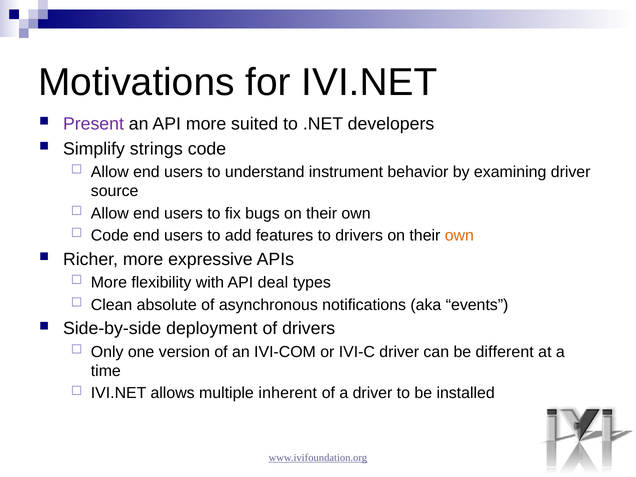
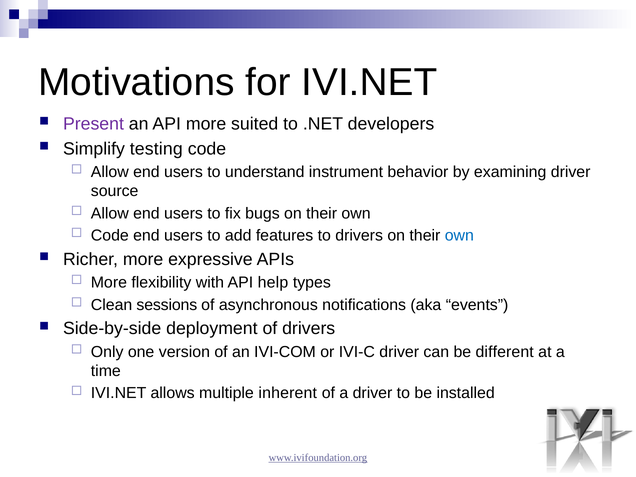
strings: strings -> testing
own at (459, 236) colour: orange -> blue
deal: deal -> help
absolute: absolute -> sessions
